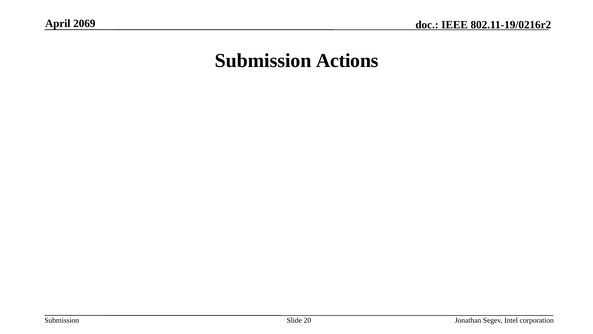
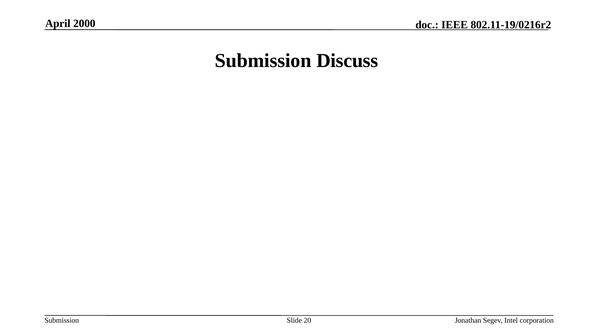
2069: 2069 -> 2000
Actions: Actions -> Discuss
